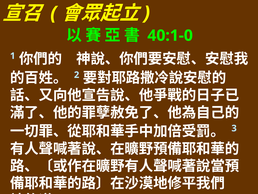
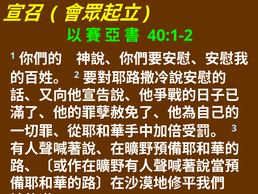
40:1-0: 40:1-0 -> 40:1-2
